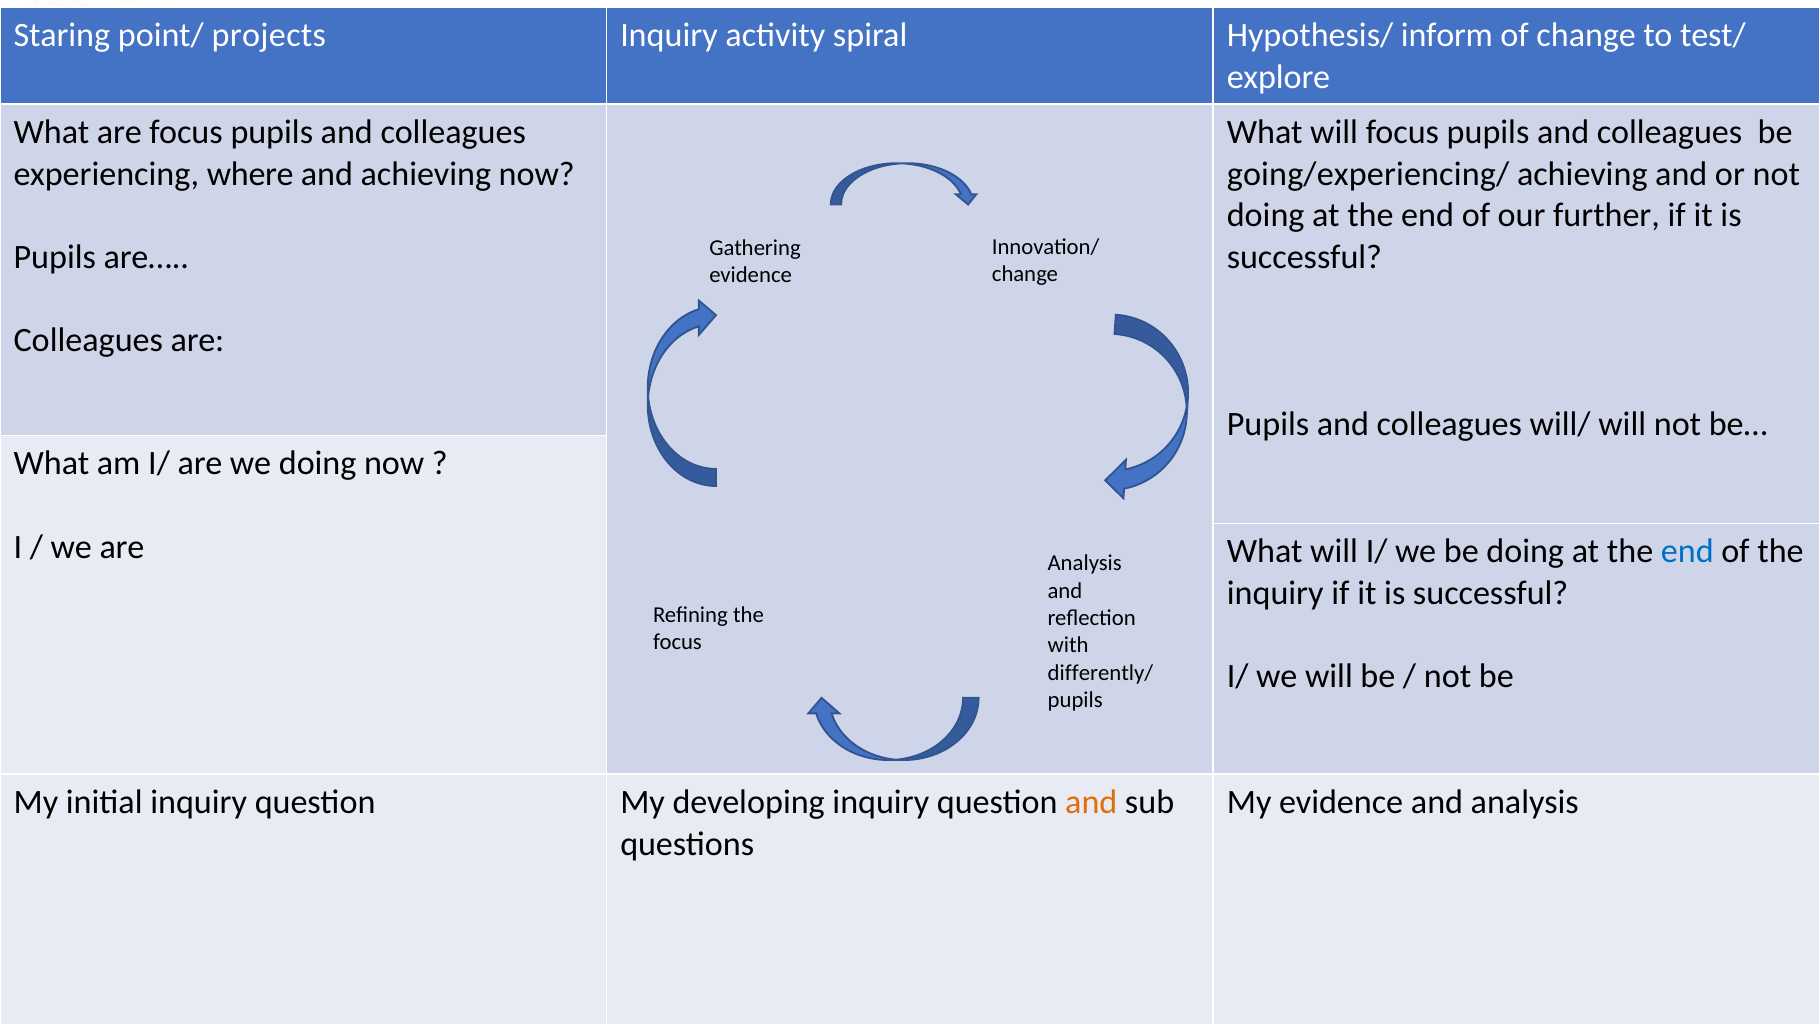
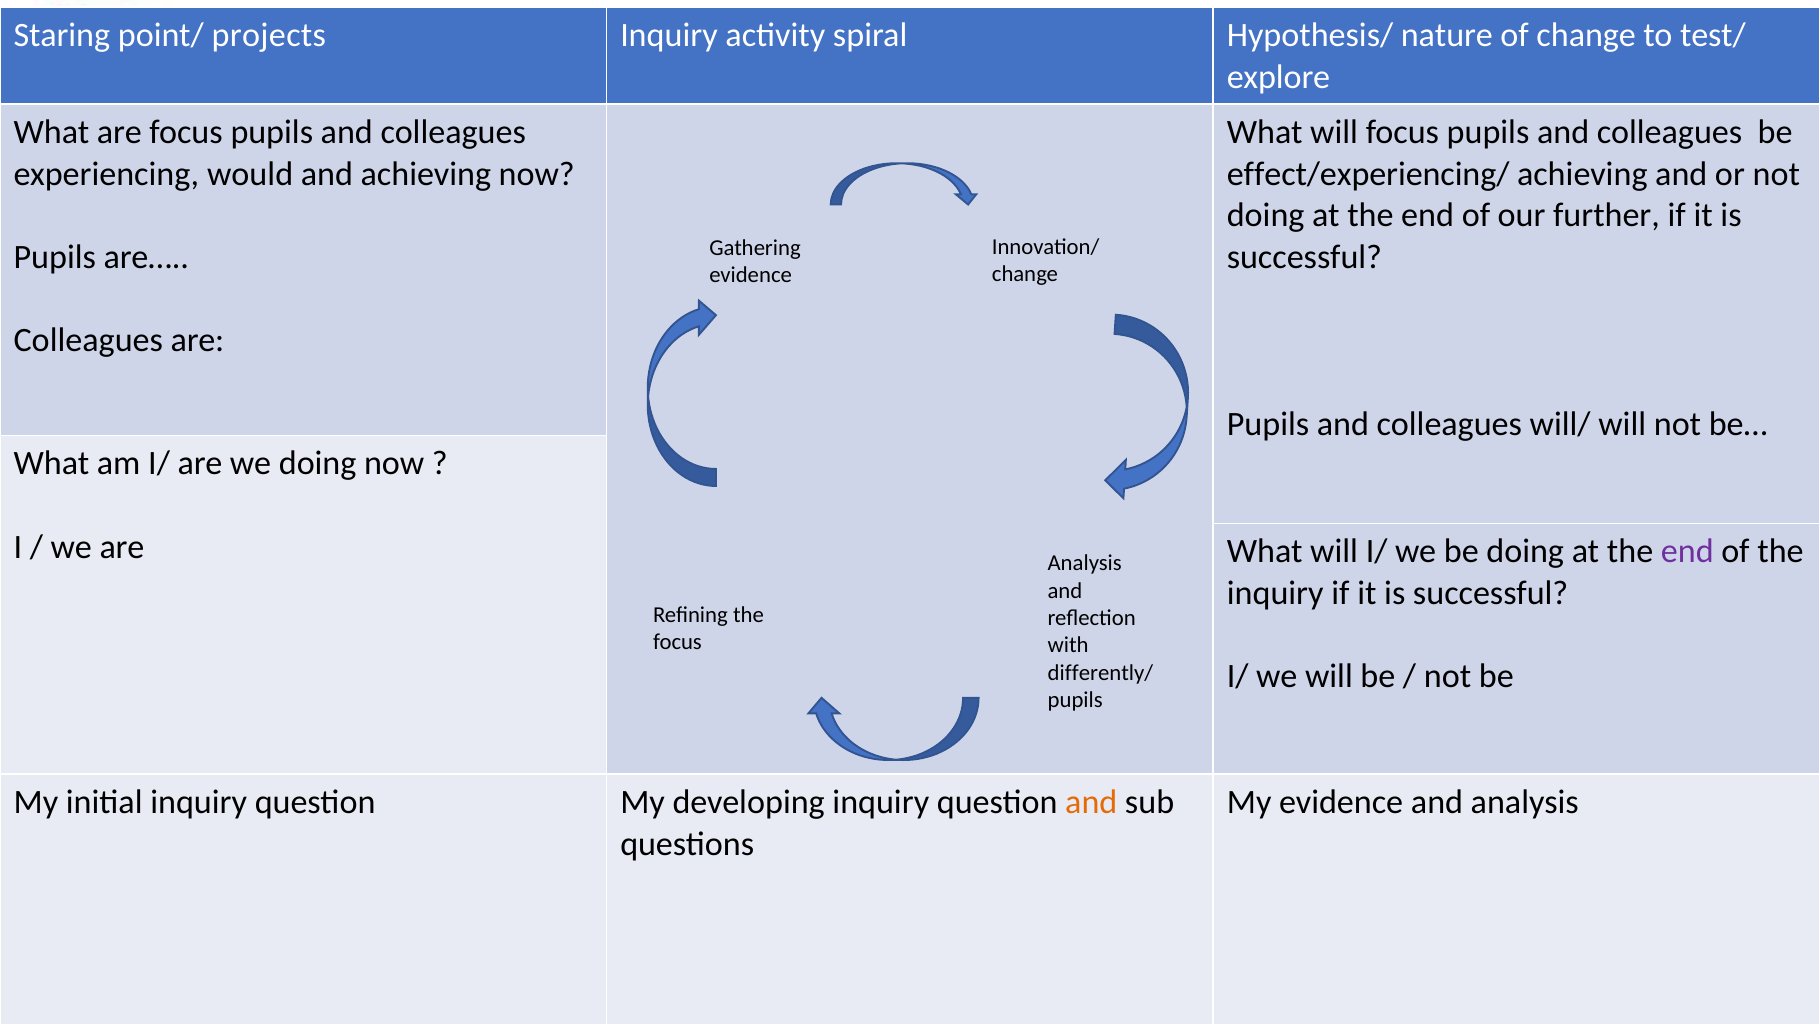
inform: inform -> nature
where: where -> would
going/experiencing/: going/experiencing/ -> effect/experiencing/
end at (1687, 552) colour: blue -> purple
